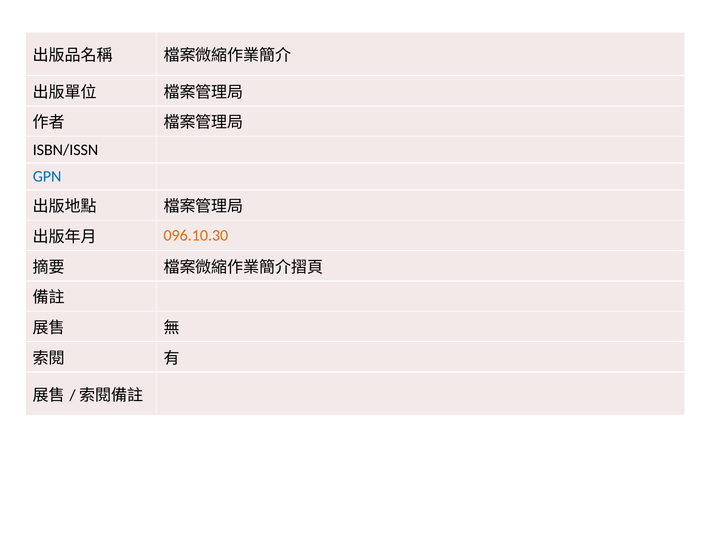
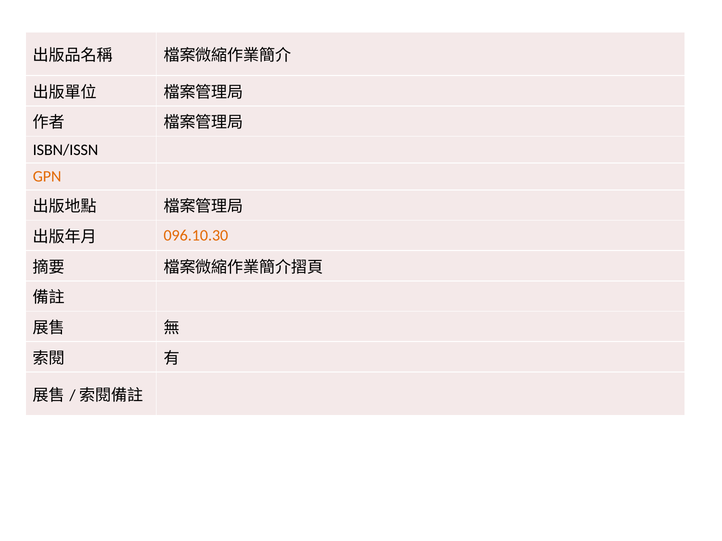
GPN colour: blue -> orange
